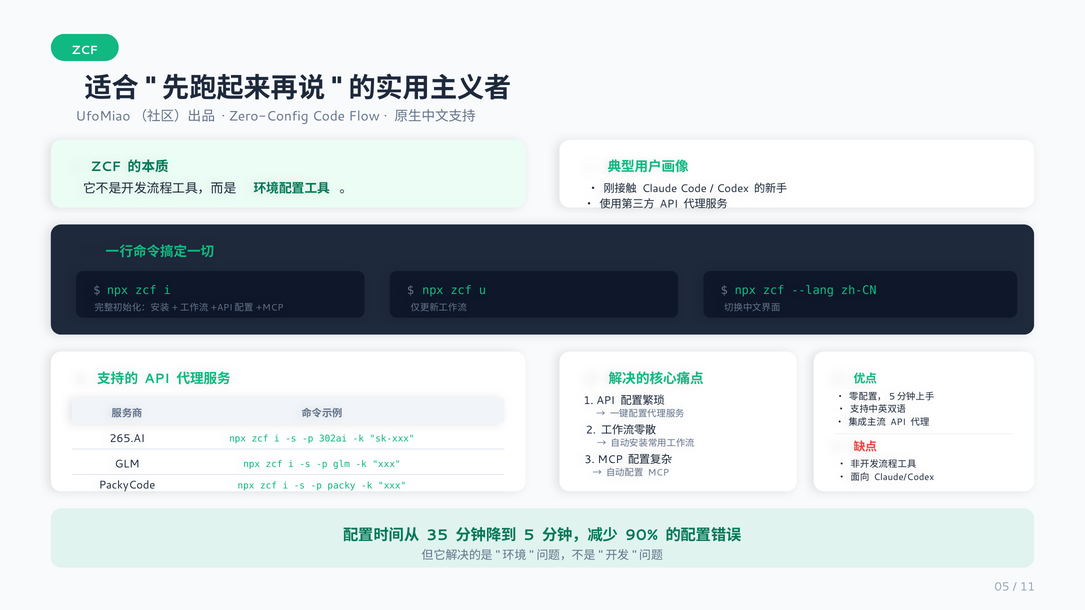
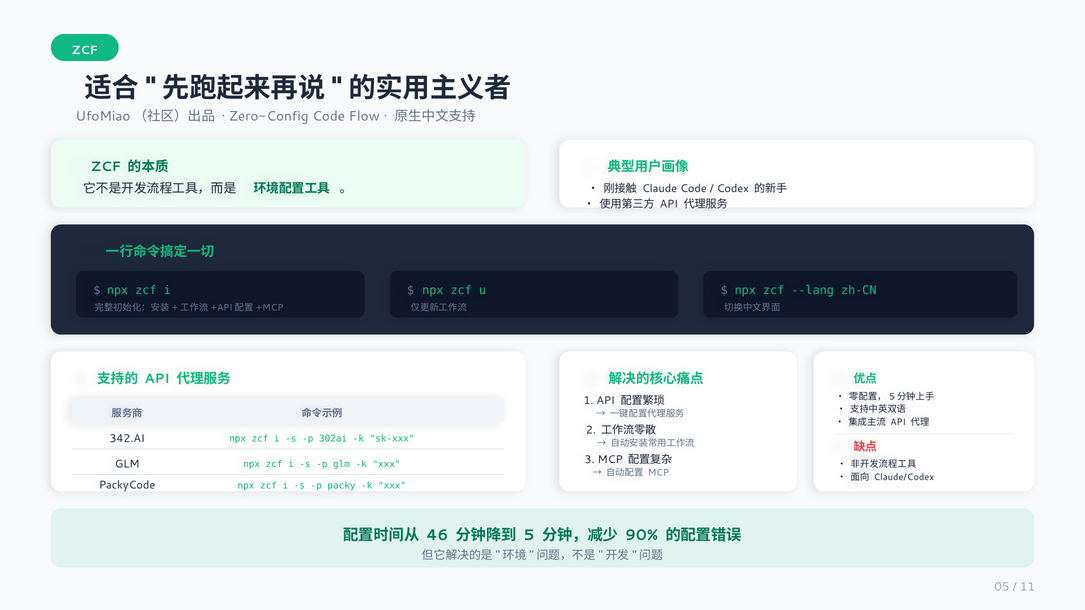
265.AI: 265.AI -> 342.AI
35: 35 -> 46
